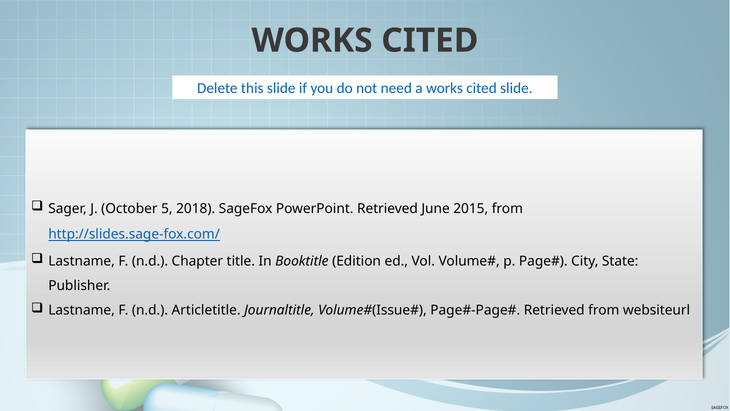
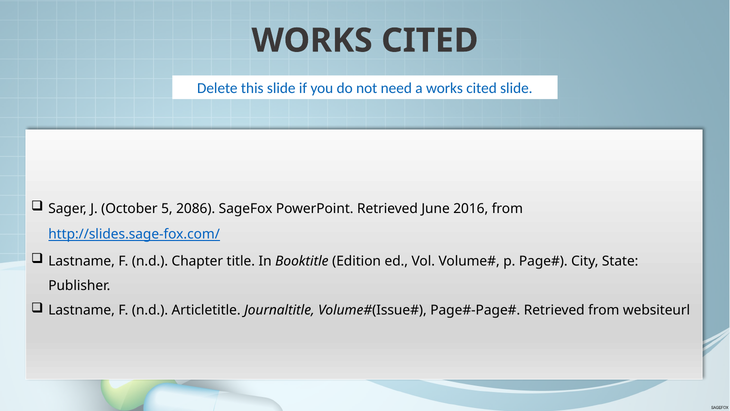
2018: 2018 -> 2086
2015: 2015 -> 2016
